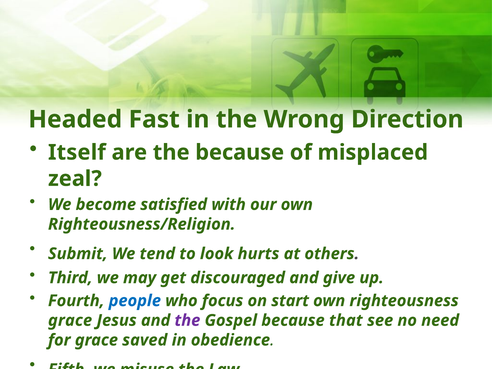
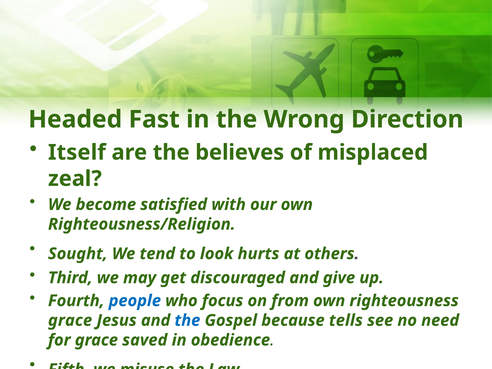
the because: because -> believes
Submit: Submit -> Sought
start: start -> from
the at (187, 320) colour: purple -> blue
that: that -> tells
